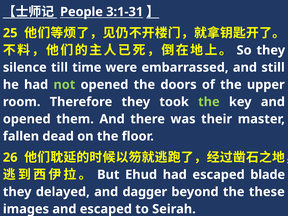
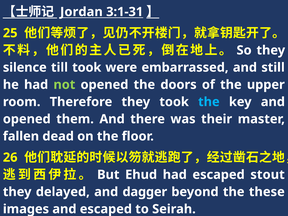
People: People -> Jordan
till time: time -> took
the at (209, 102) colour: light green -> light blue
blade: blade -> stout
